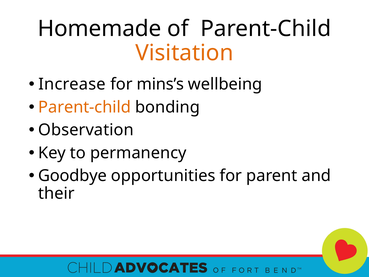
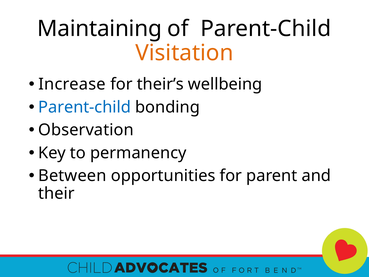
Homemade: Homemade -> Maintaining
mins’s: mins’s -> their’s
Parent-child at (85, 107) colour: orange -> blue
Goodbye: Goodbye -> Between
